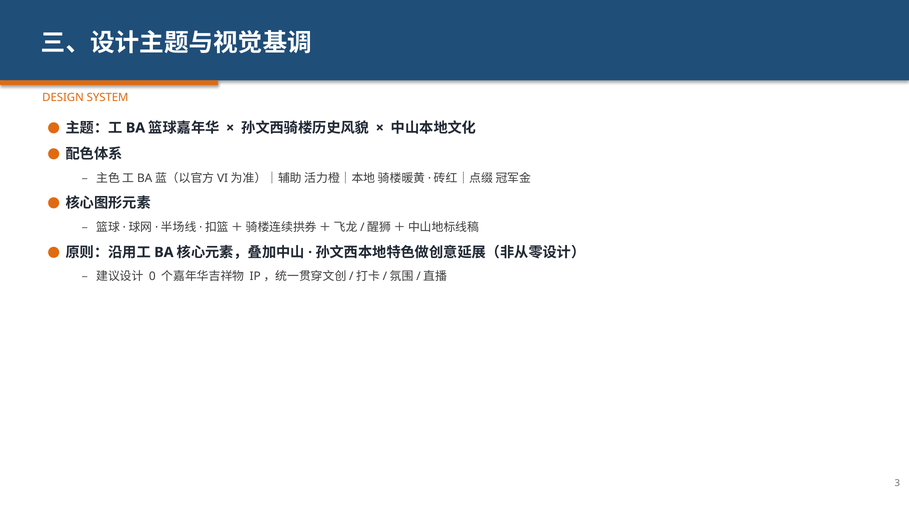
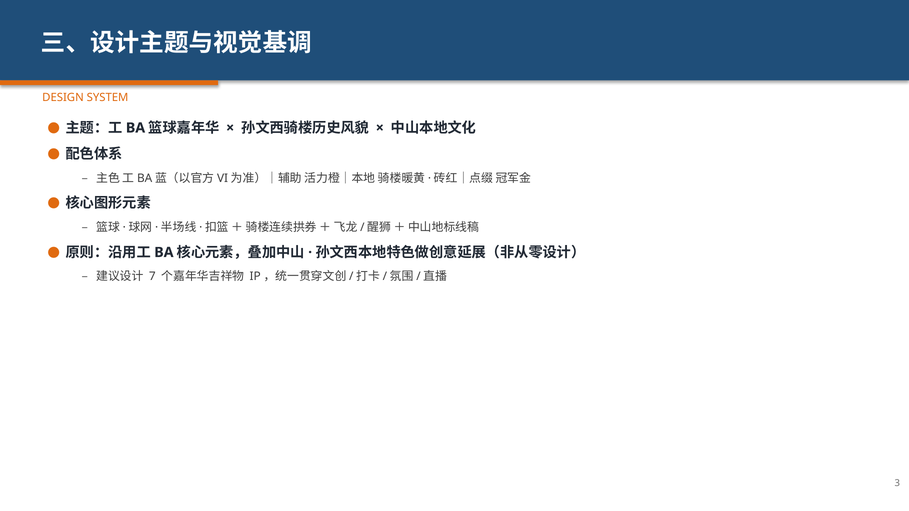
0: 0 -> 7
